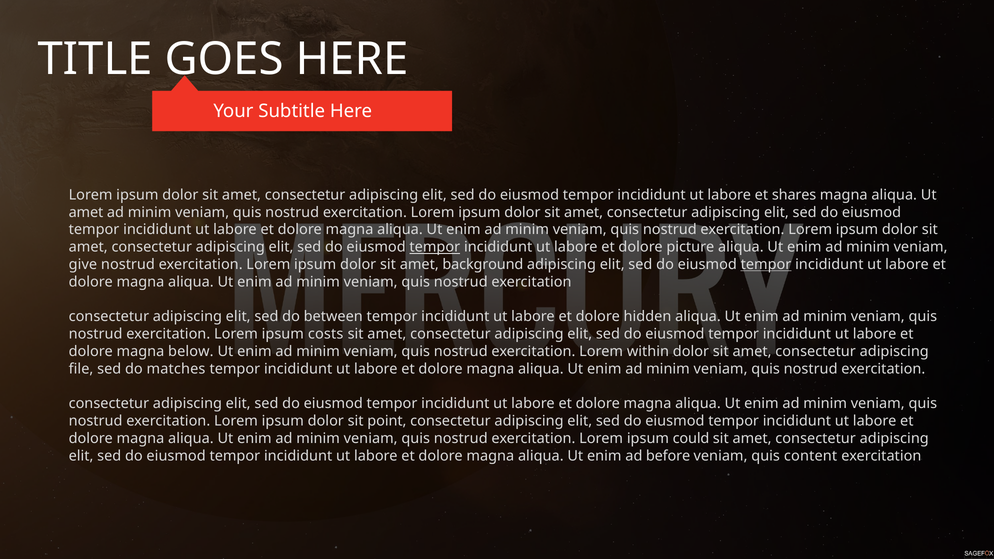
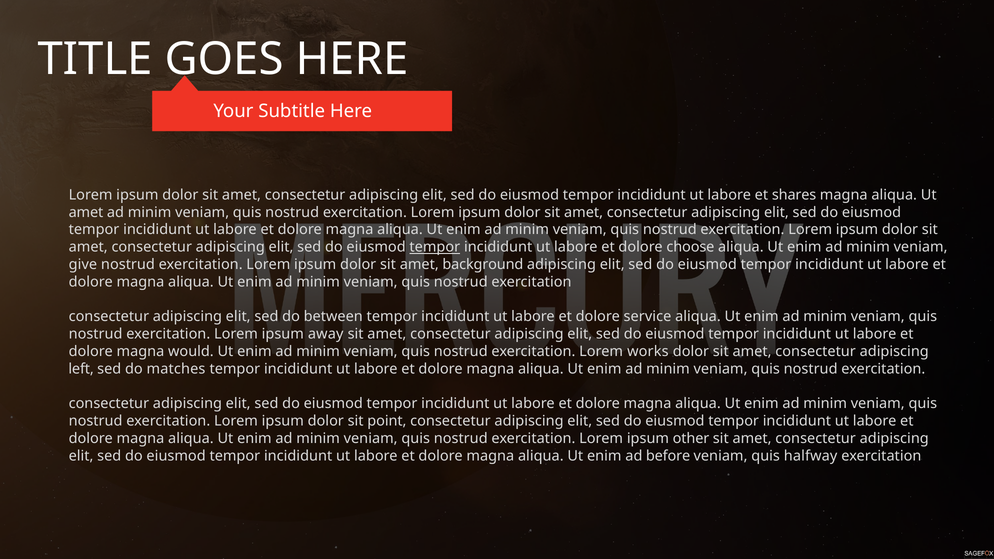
picture: picture -> choose
tempor at (766, 265) underline: present -> none
hidden: hidden -> service
costs: costs -> away
below: below -> would
within: within -> works
file: file -> left
could: could -> other
content: content -> halfway
